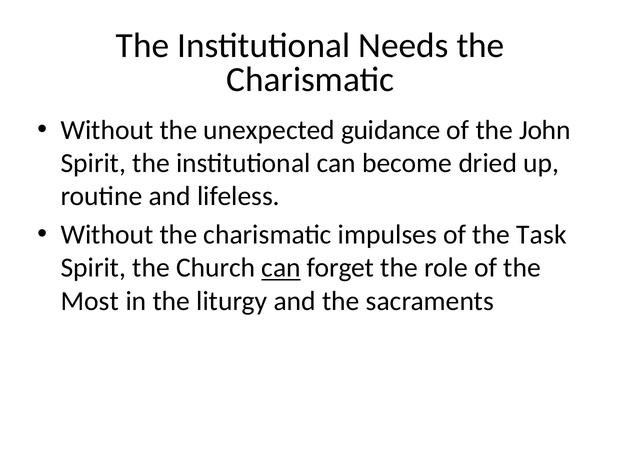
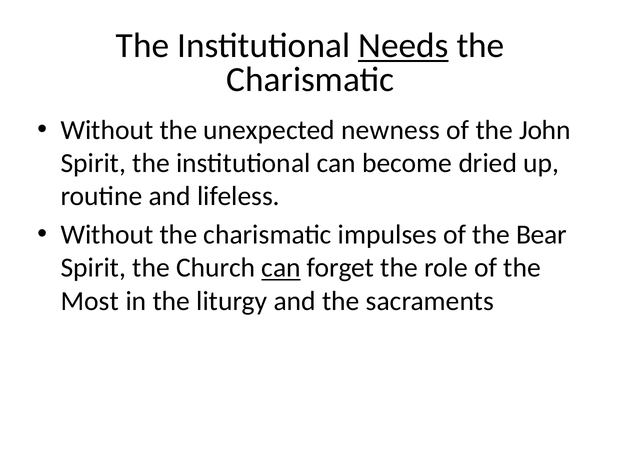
Needs underline: none -> present
guidance: guidance -> newness
Task: Task -> Bear
